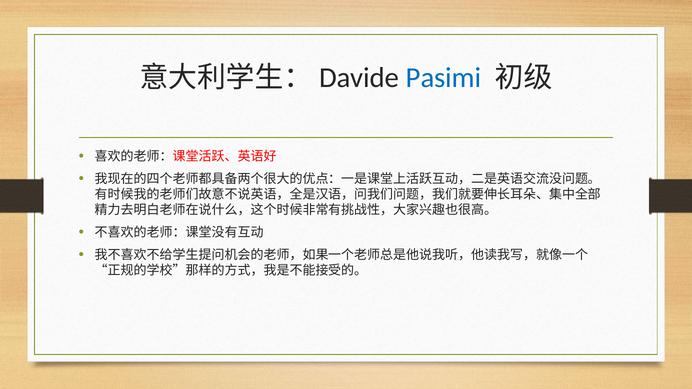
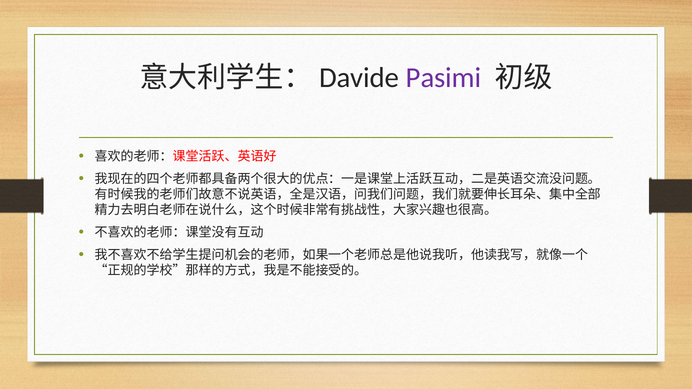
Pasimi colour: blue -> purple
